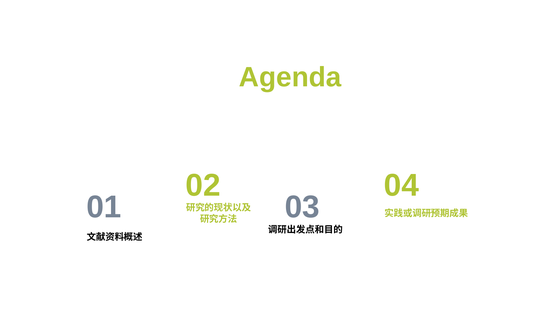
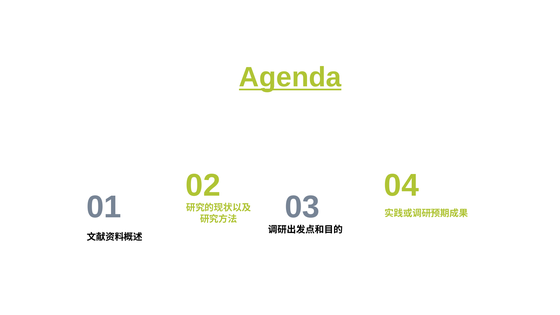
Agenda underline: none -> present
